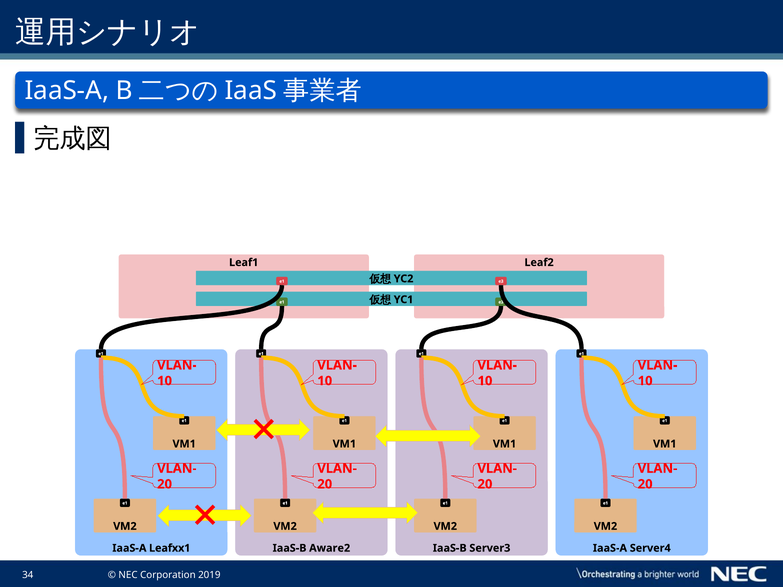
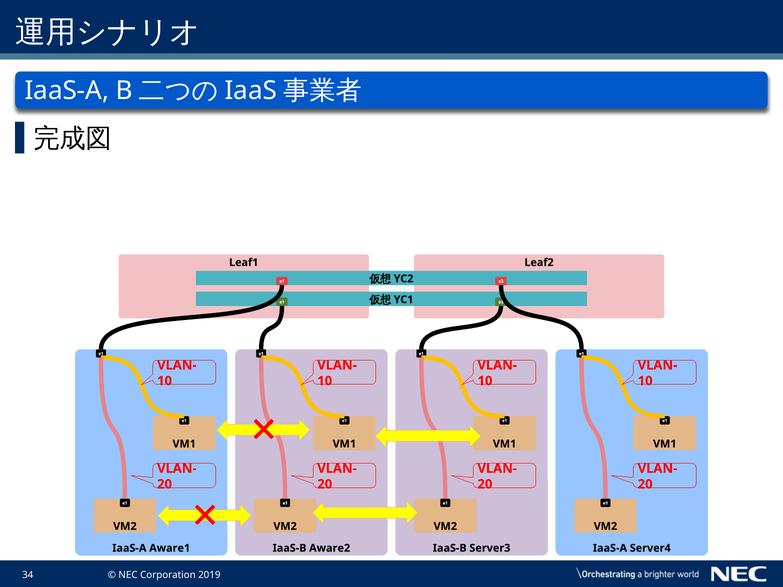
Leafxx1: Leafxx1 -> Aware1
